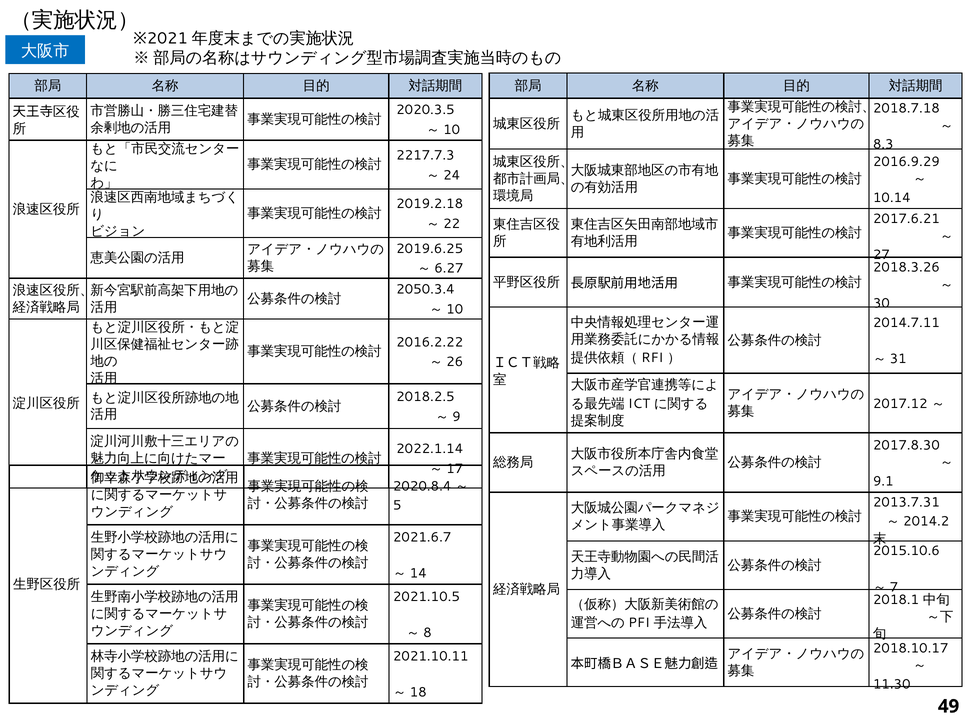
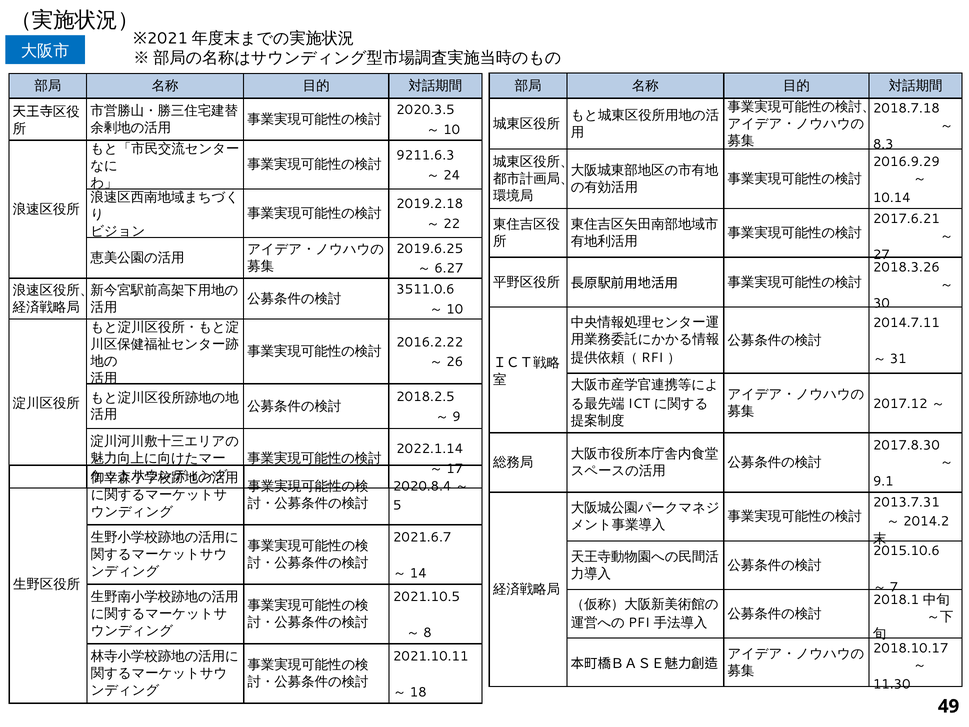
2217.7.3: 2217.7.3 -> 9211.6.3
2050.3.4: 2050.3.4 -> 3511.0.6
